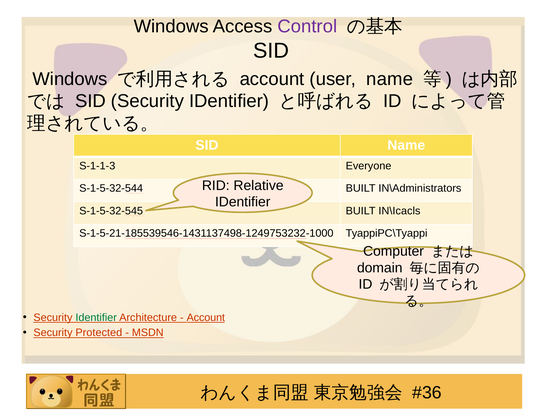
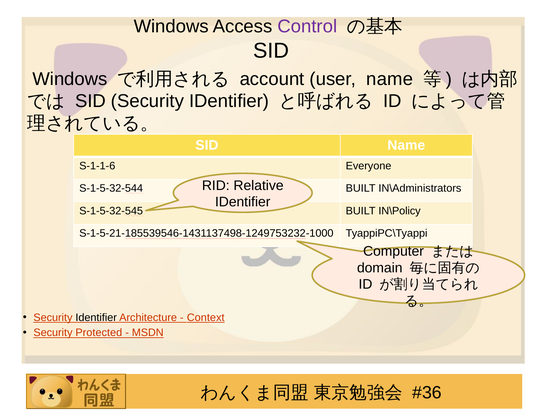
S-1-1-3: S-1-1-3 -> S-1-1-6
IN\Icacls: IN\Icacls -> IN\Policy
Identifier at (96, 318) colour: green -> black
Account at (206, 318): Account -> Context
